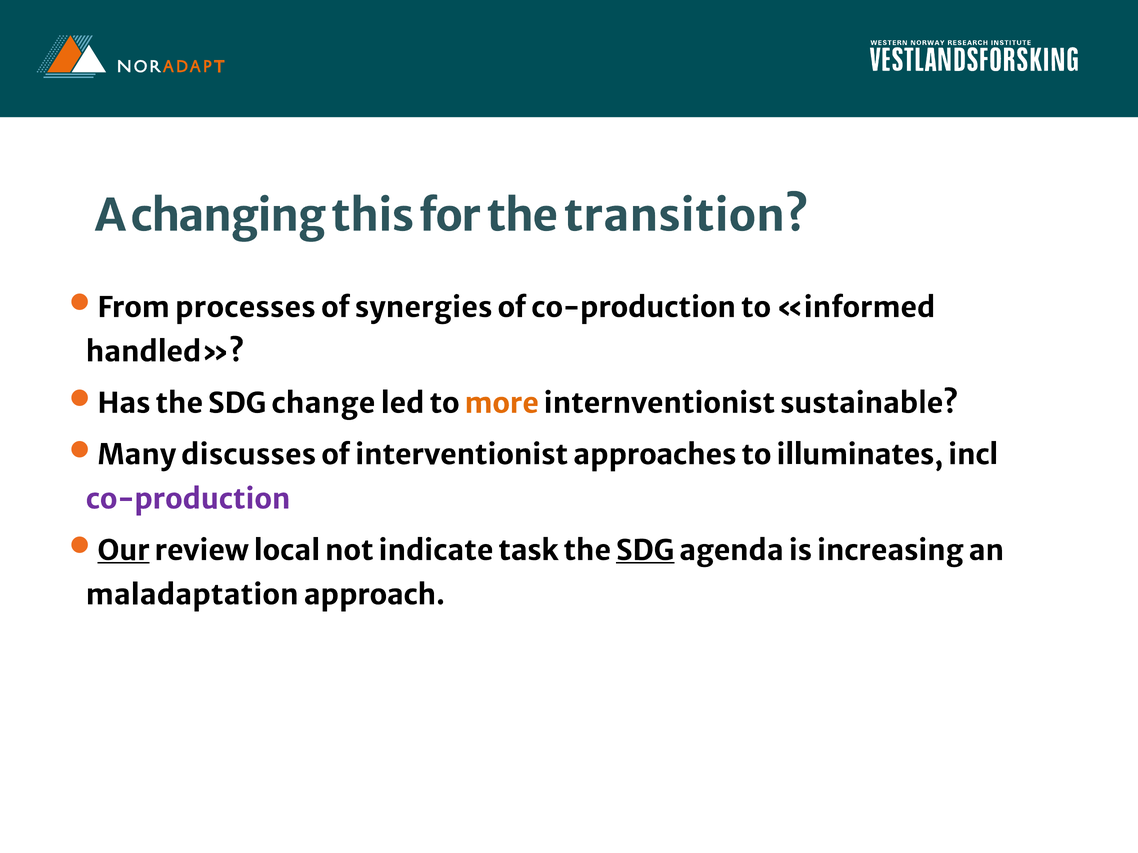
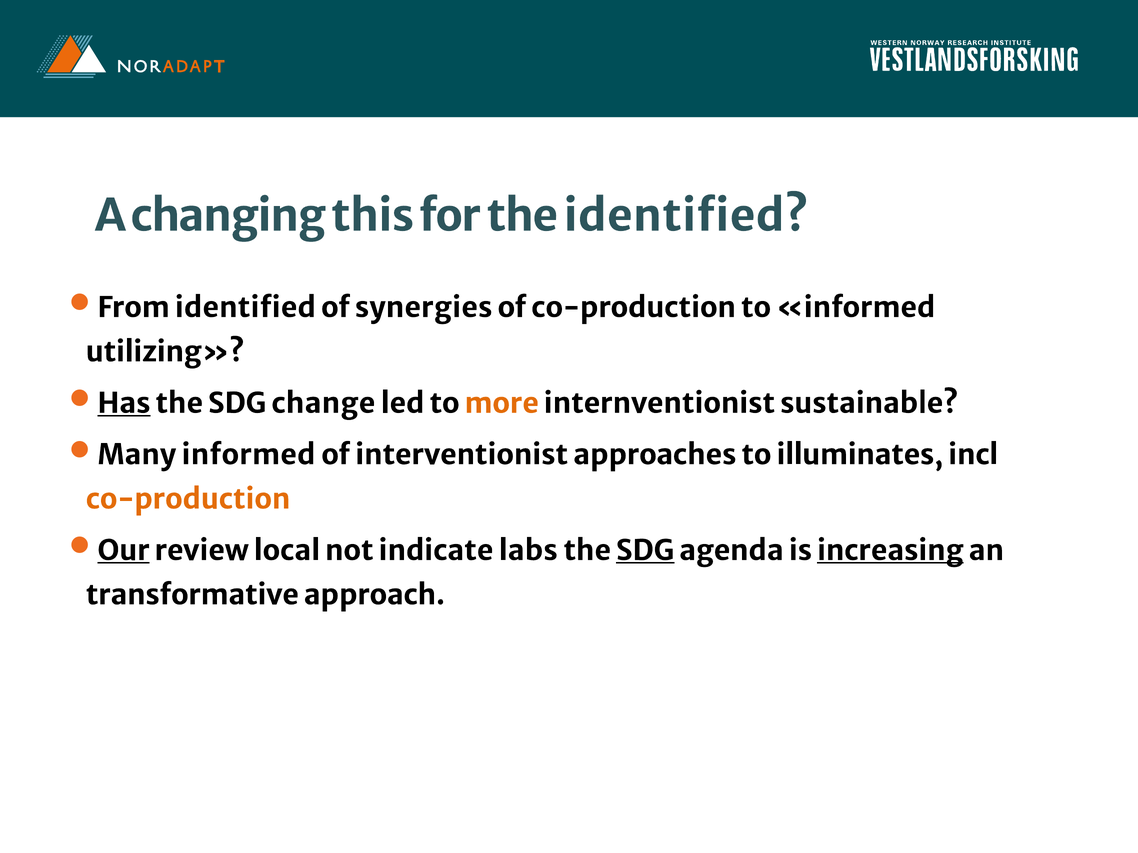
the transition: transition -> identified
From processes: processes -> identified
handled: handled -> utilizing
Has underline: none -> present
Many discusses: discusses -> informed
co-production at (188, 499) colour: purple -> orange
task: task -> labs
increasing underline: none -> present
maladaptation: maladaptation -> transformative
